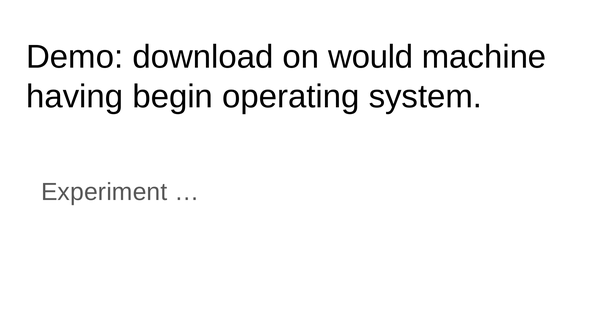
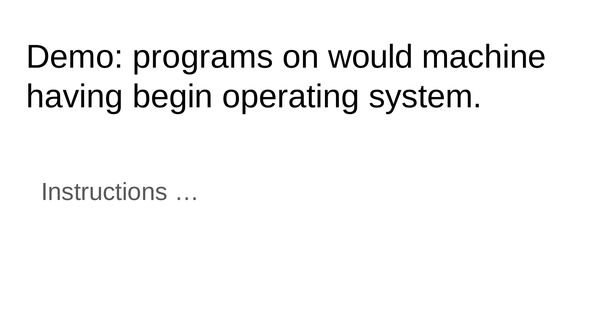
download: download -> programs
Experiment: Experiment -> Instructions
